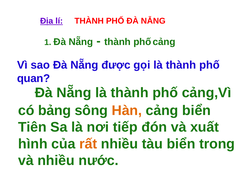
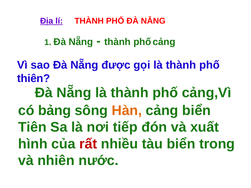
quan: quan -> thiên
rất colour: orange -> red
và nhiều: nhiều -> nhiên
